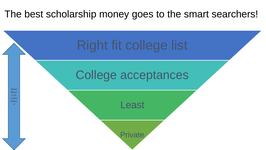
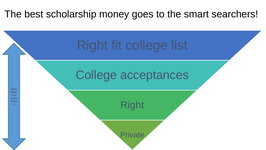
Least at (132, 105): Least -> Right
